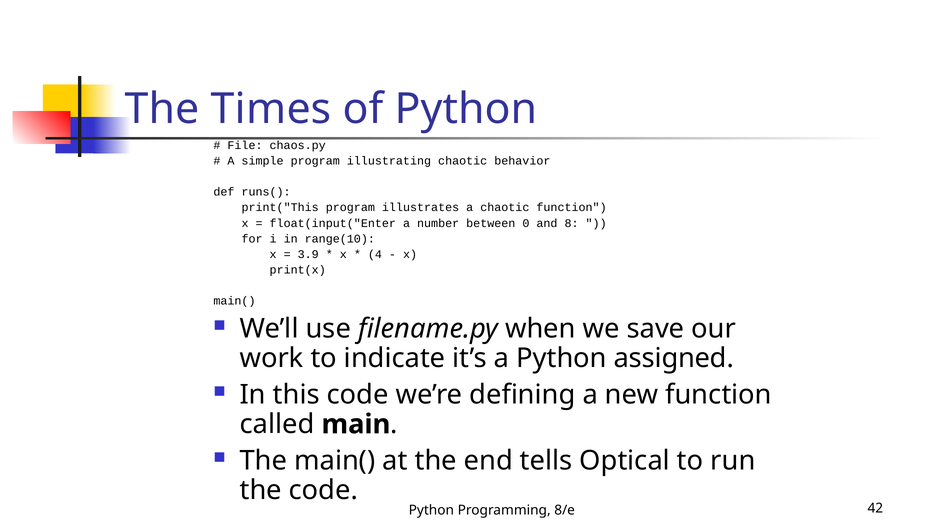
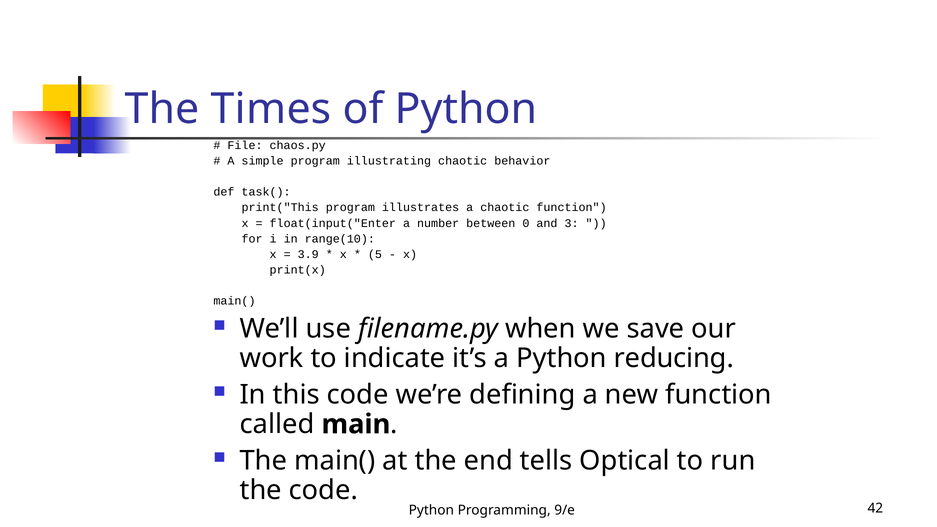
runs(: runs( -> task(
8: 8 -> 3
4: 4 -> 5
assigned: assigned -> reducing
8/e: 8/e -> 9/e
